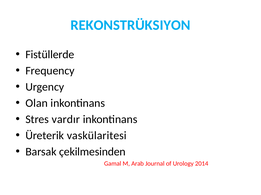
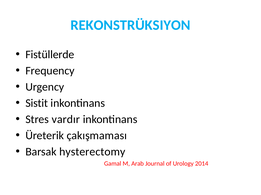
Olan: Olan -> Sistit
vaskülaritesi: vaskülaritesi -> çakışmaması
çekilmesinden: çekilmesinden -> hysterectomy
